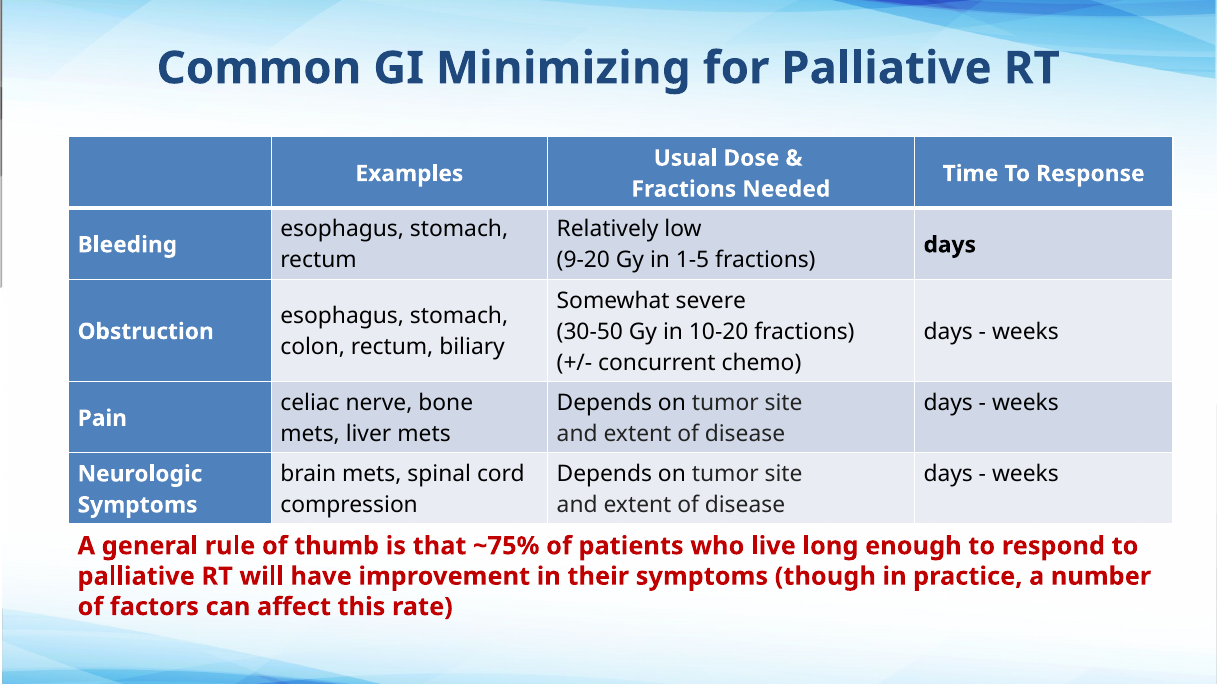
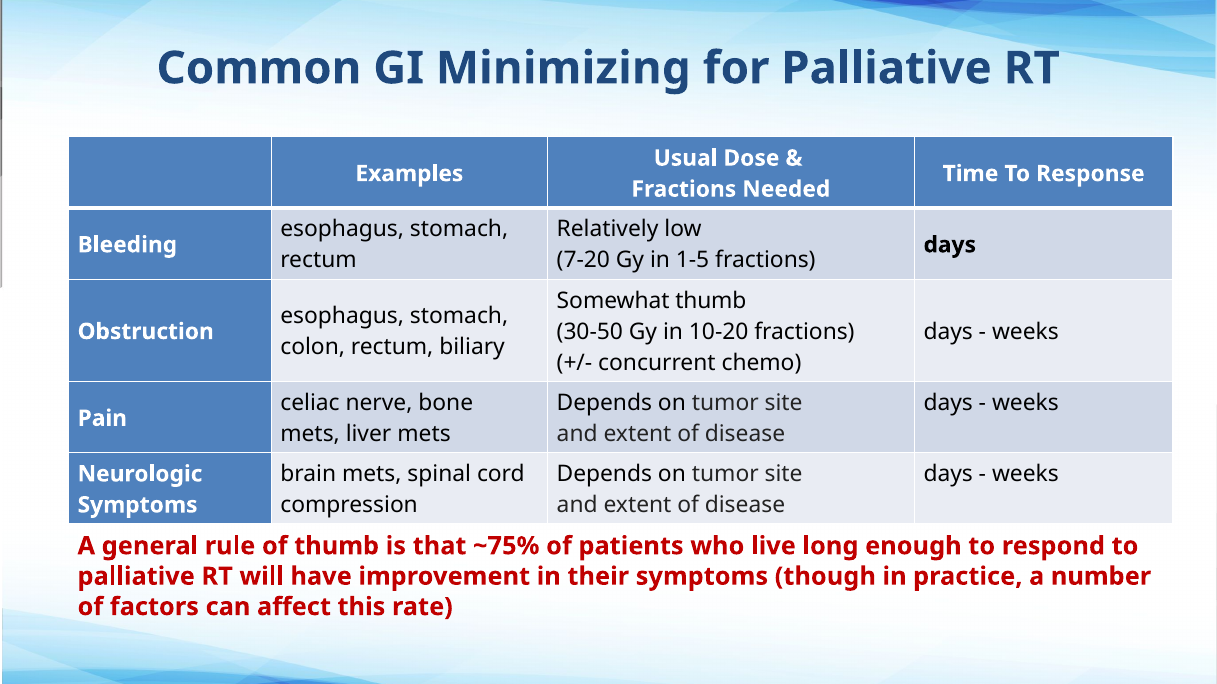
9-20: 9-20 -> 7-20
Somewhat severe: severe -> thumb
